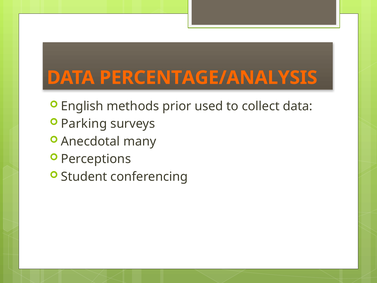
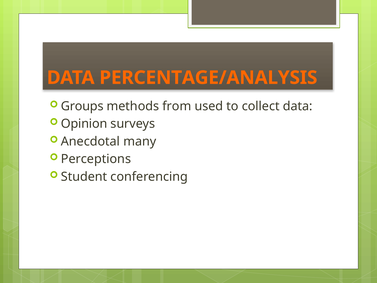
English: English -> Groups
prior: prior -> from
Parking: Parking -> Opinion
